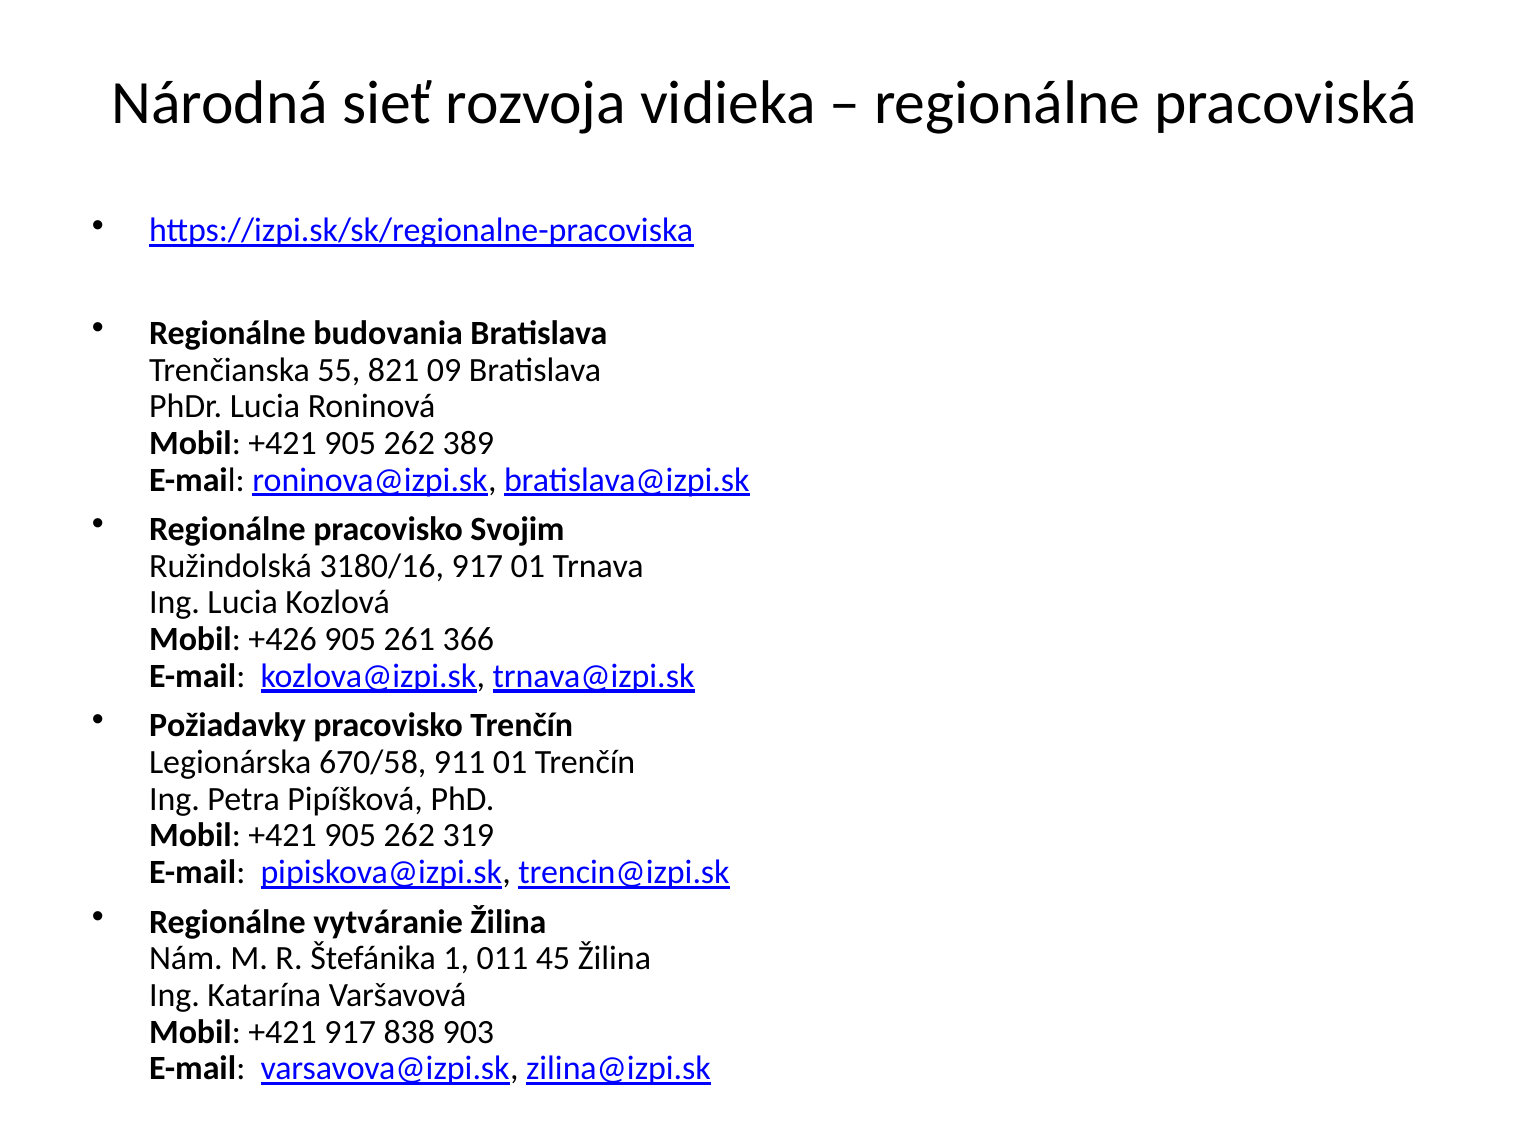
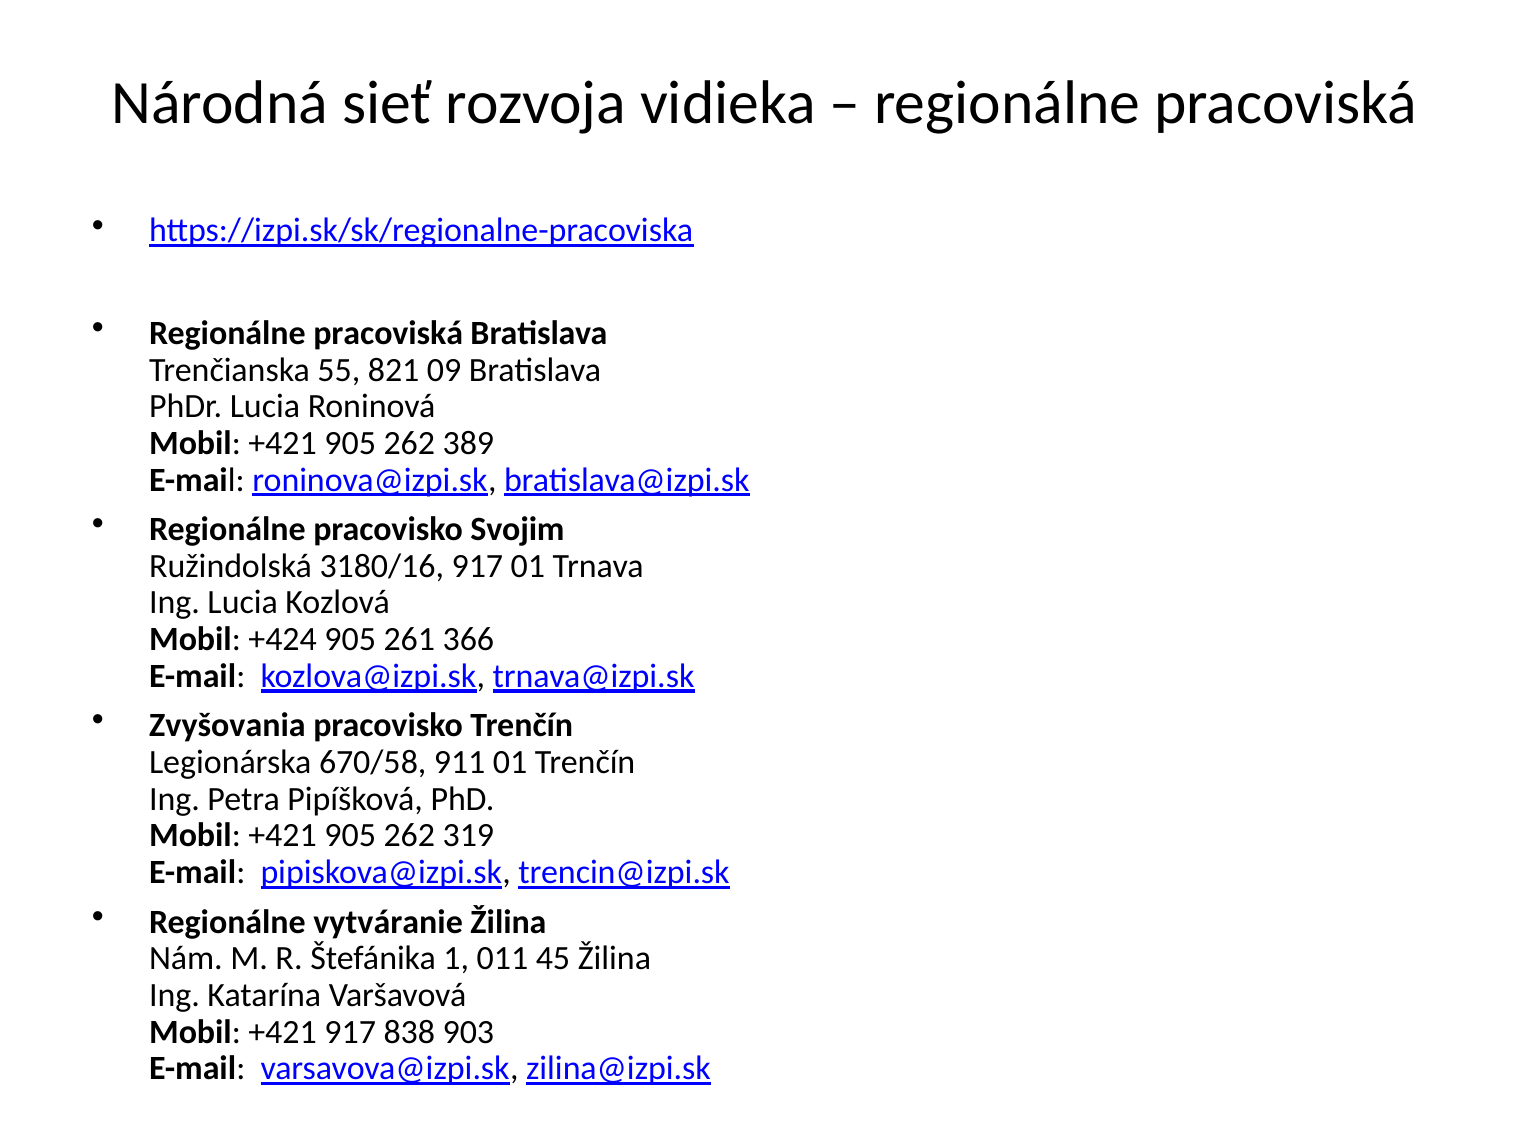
budovania at (388, 333): budovania -> pracoviská
+426: +426 -> +424
Požiadavky: Požiadavky -> Zvyšovania
